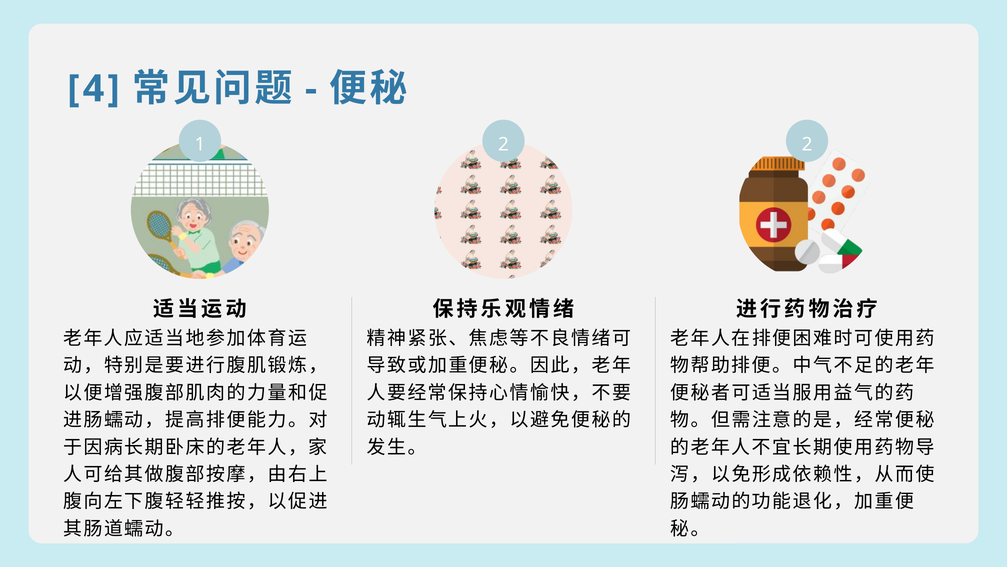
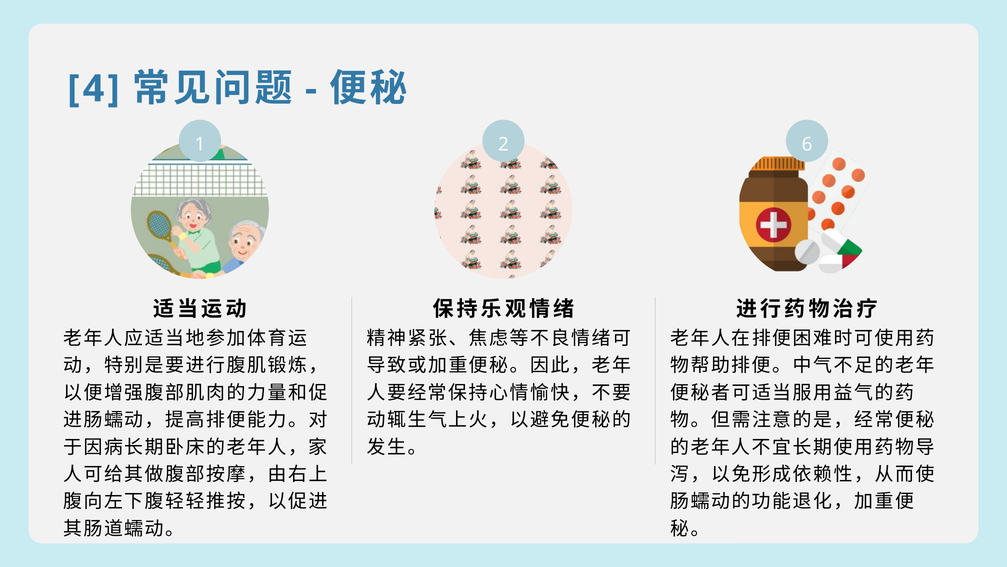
2 2: 2 -> 6
